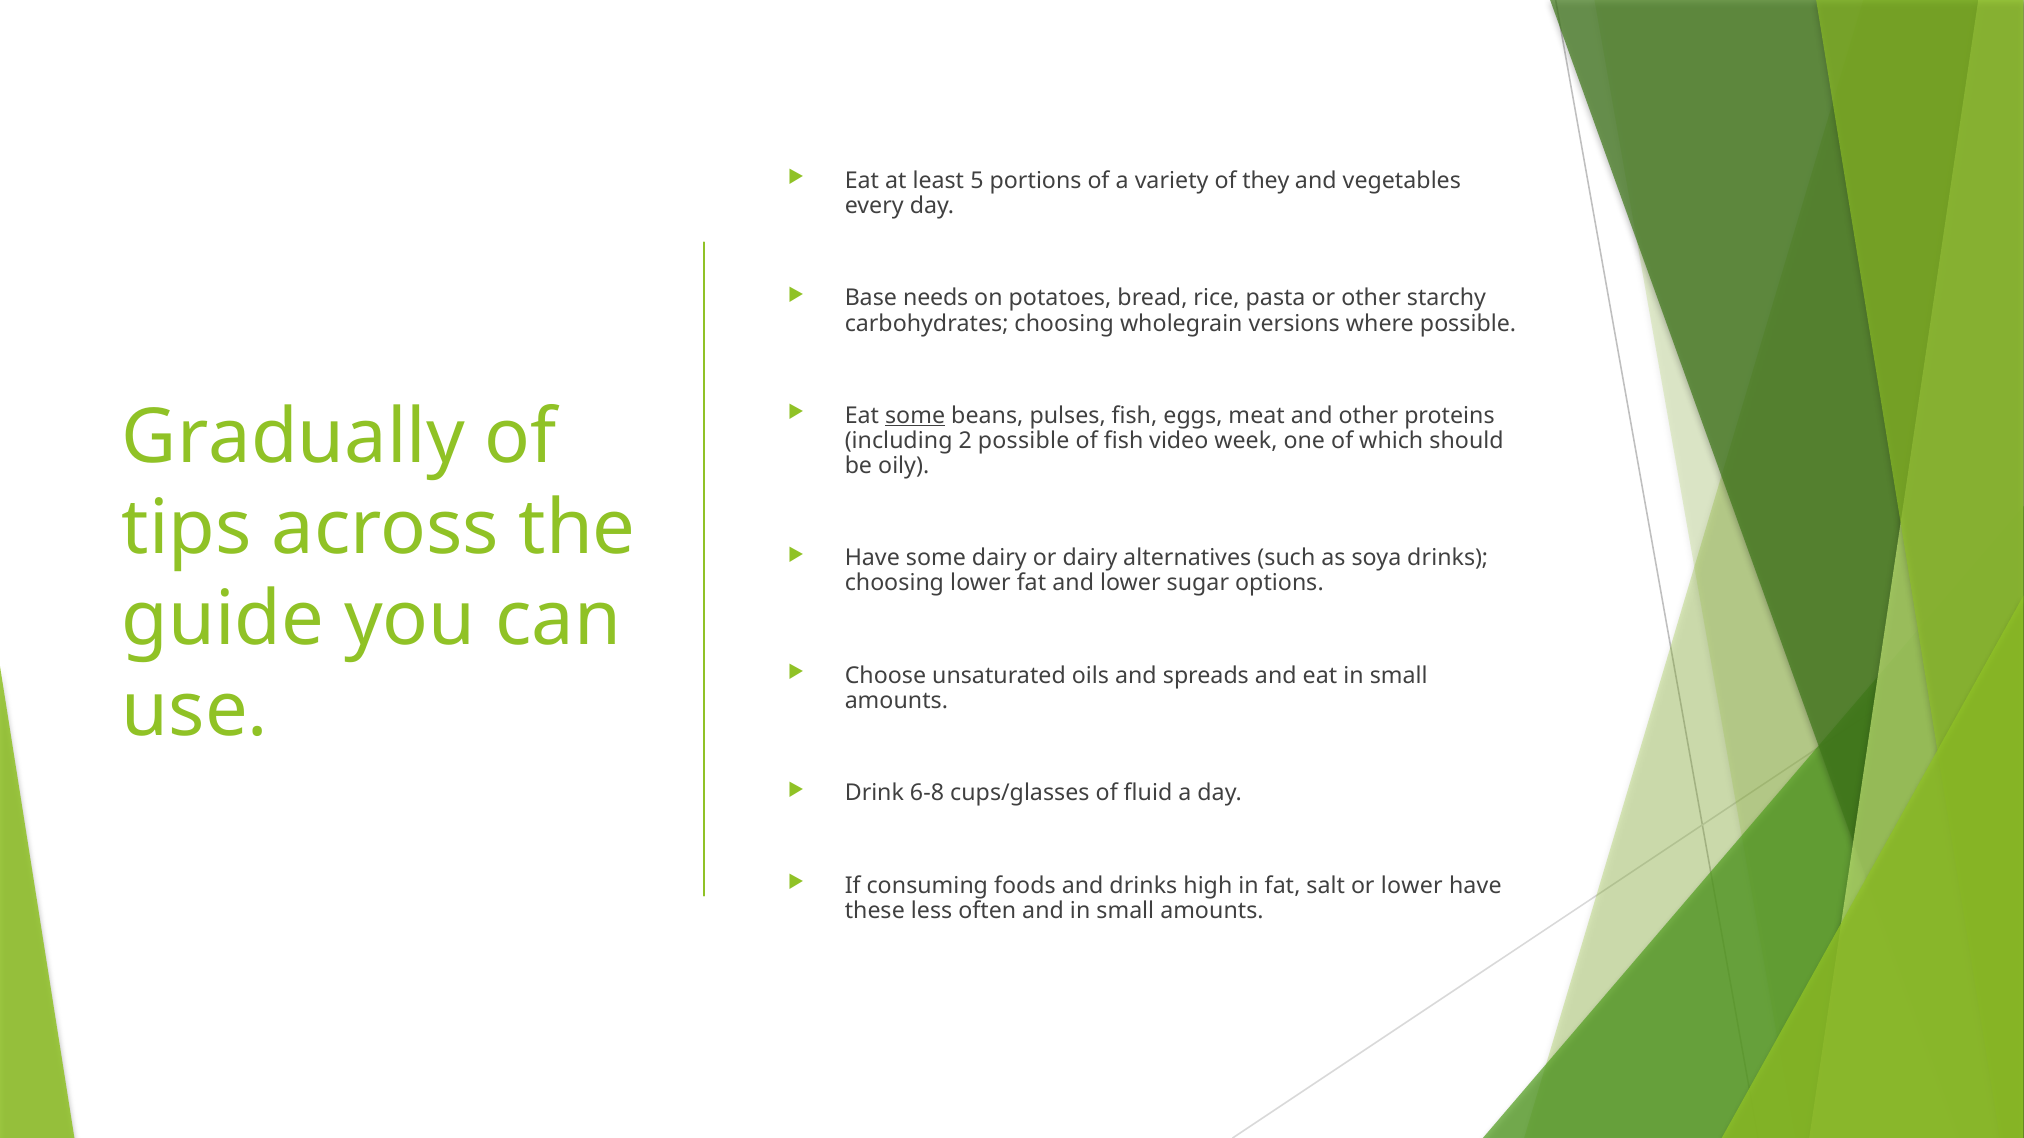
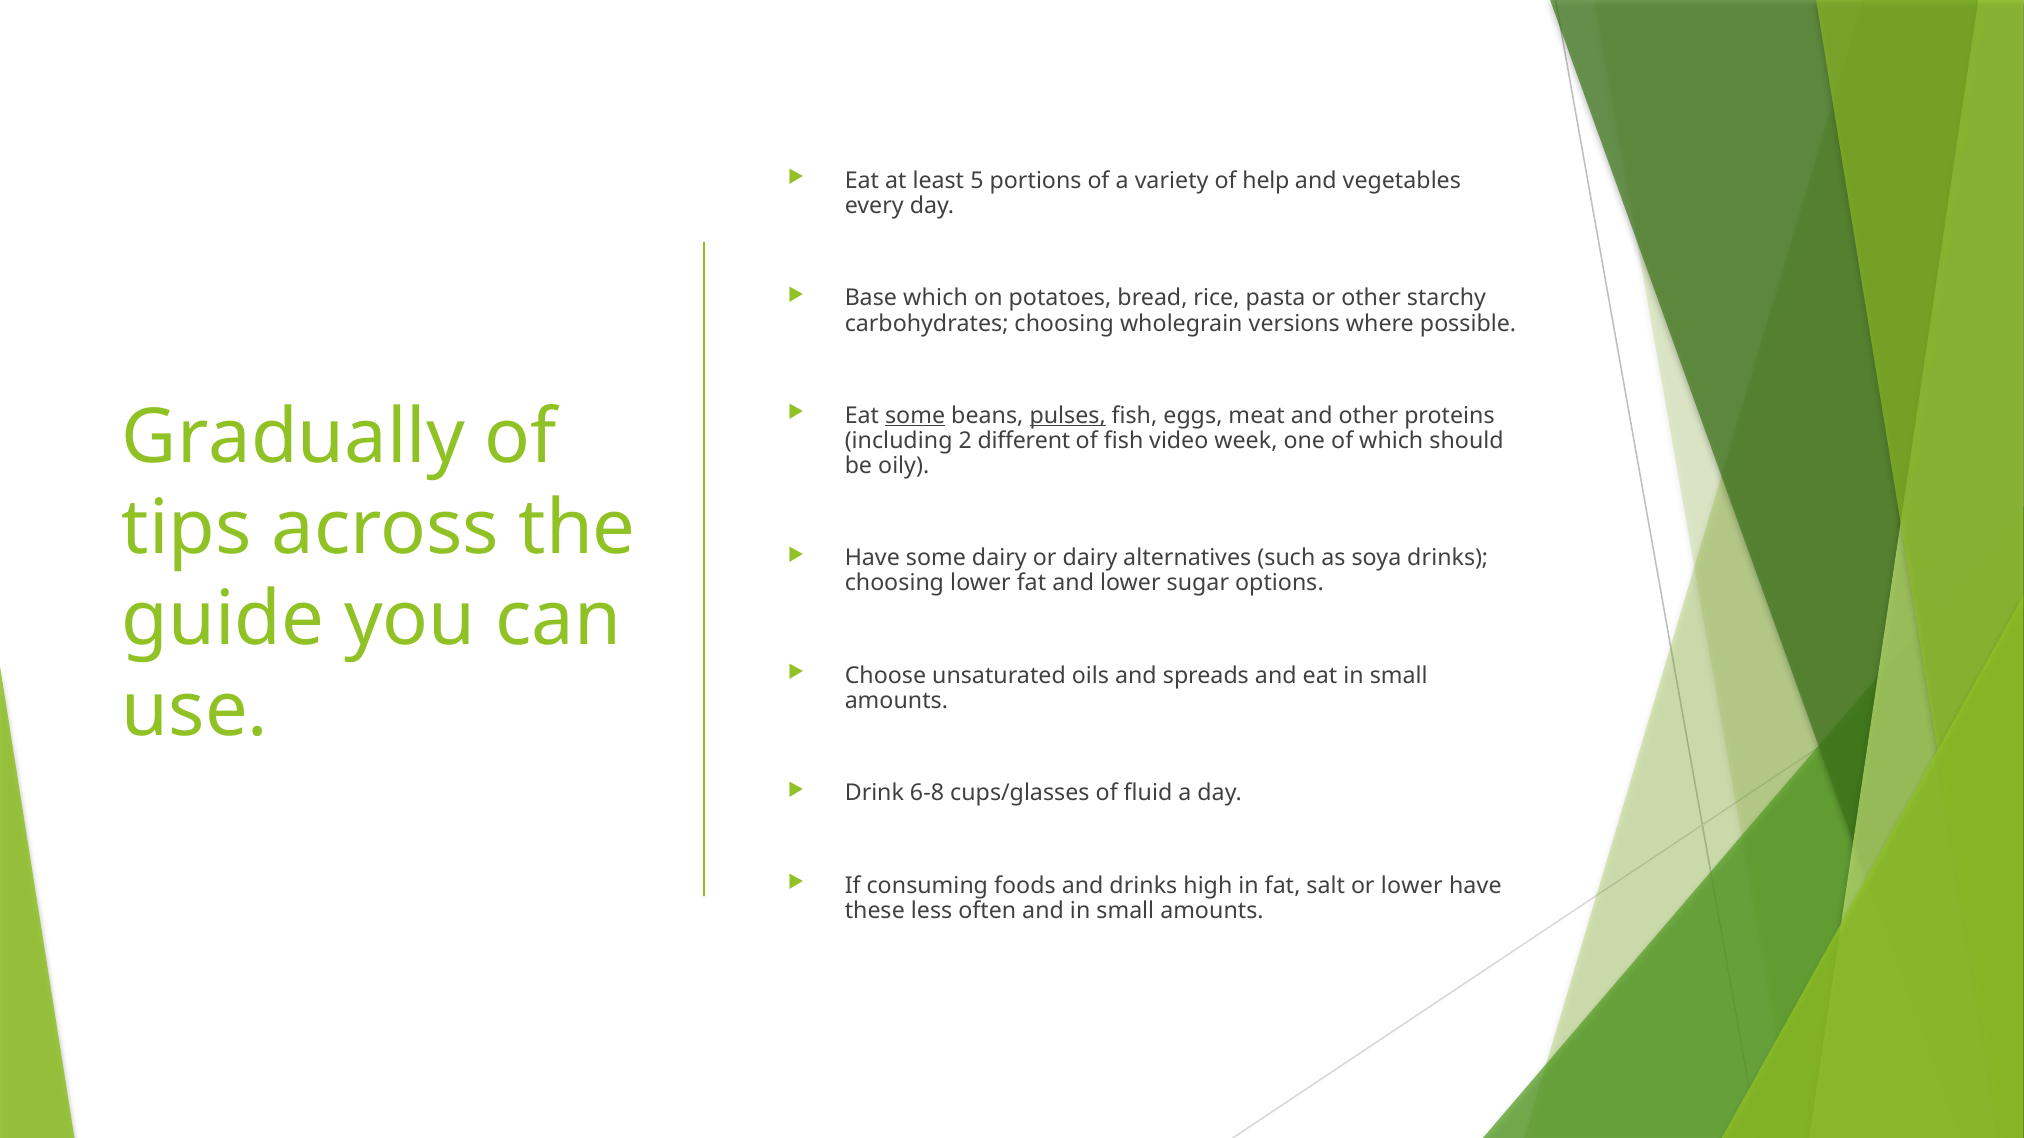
they: they -> help
Base needs: needs -> which
pulses underline: none -> present
2 possible: possible -> different
